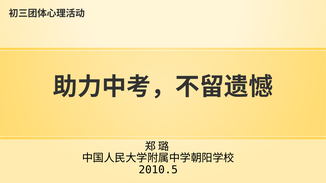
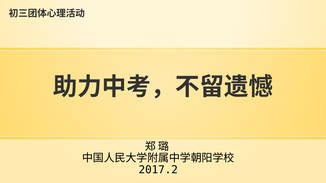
2010.5: 2010.5 -> 2017.2
